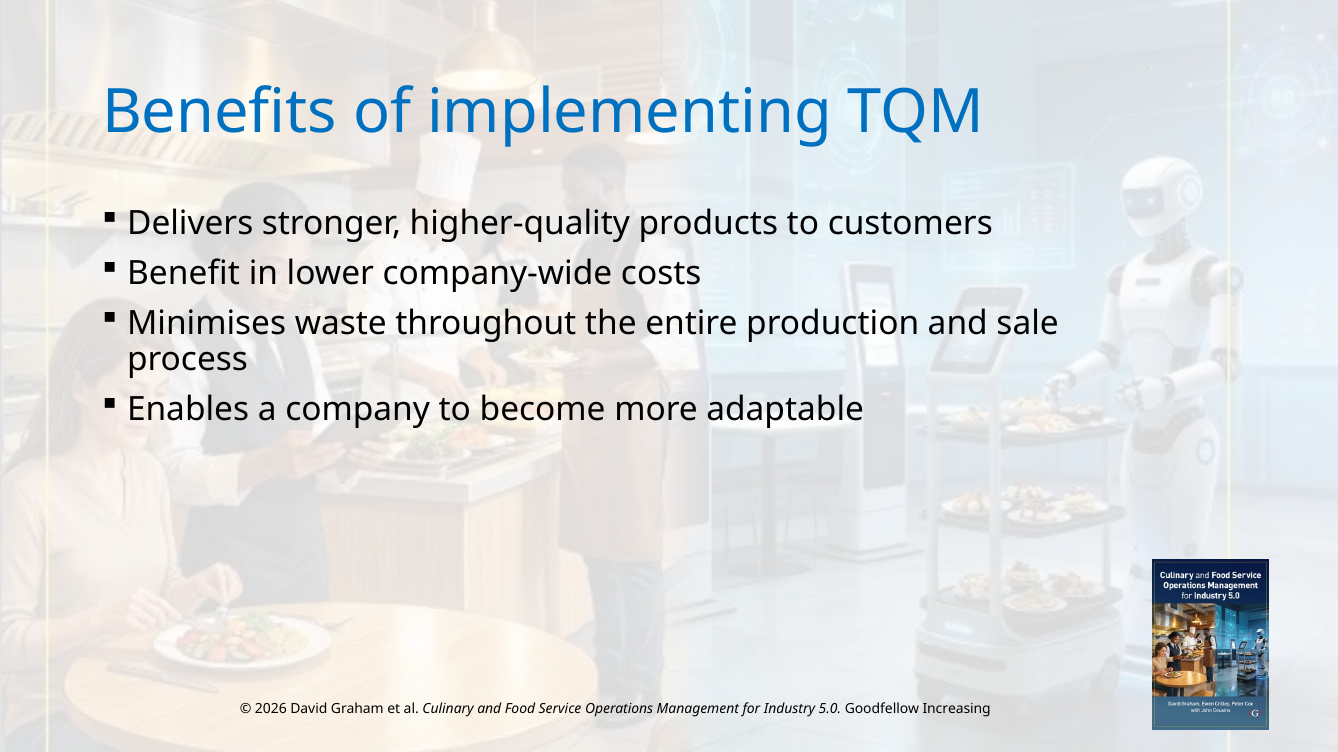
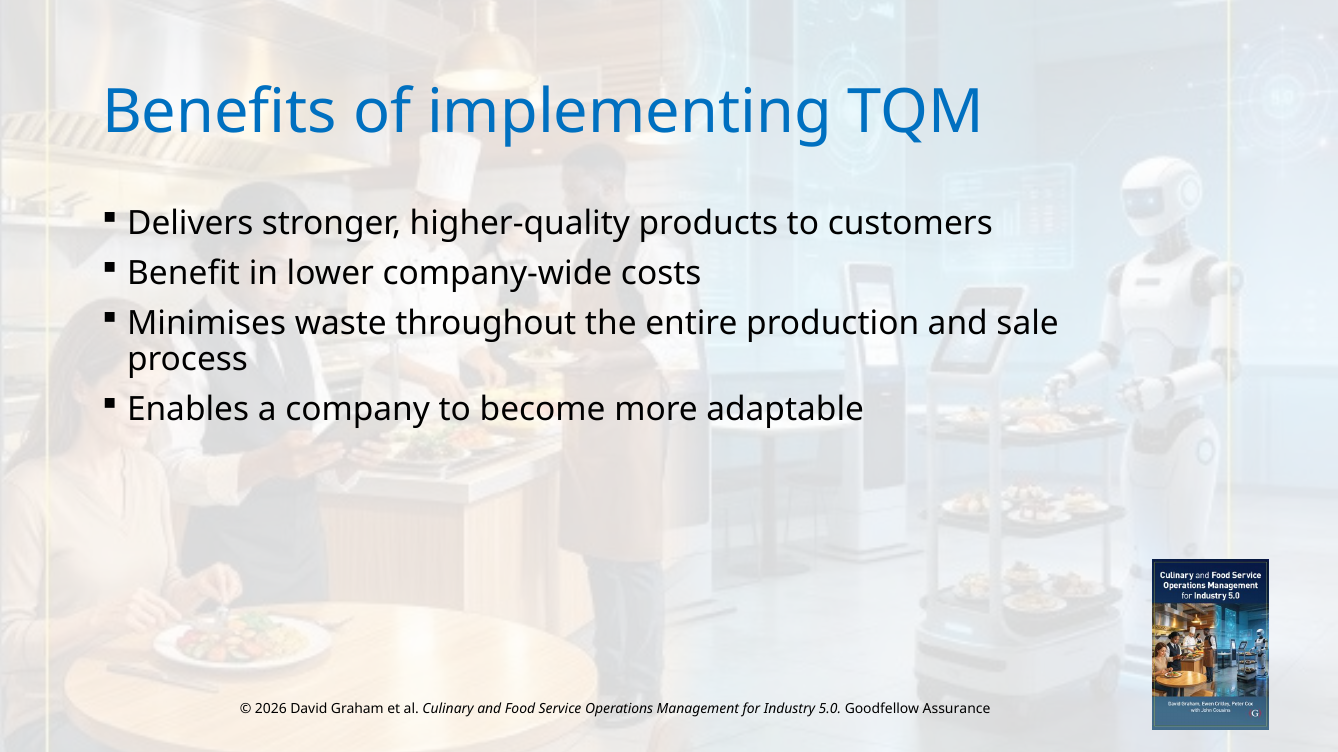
Increasing: Increasing -> Assurance
